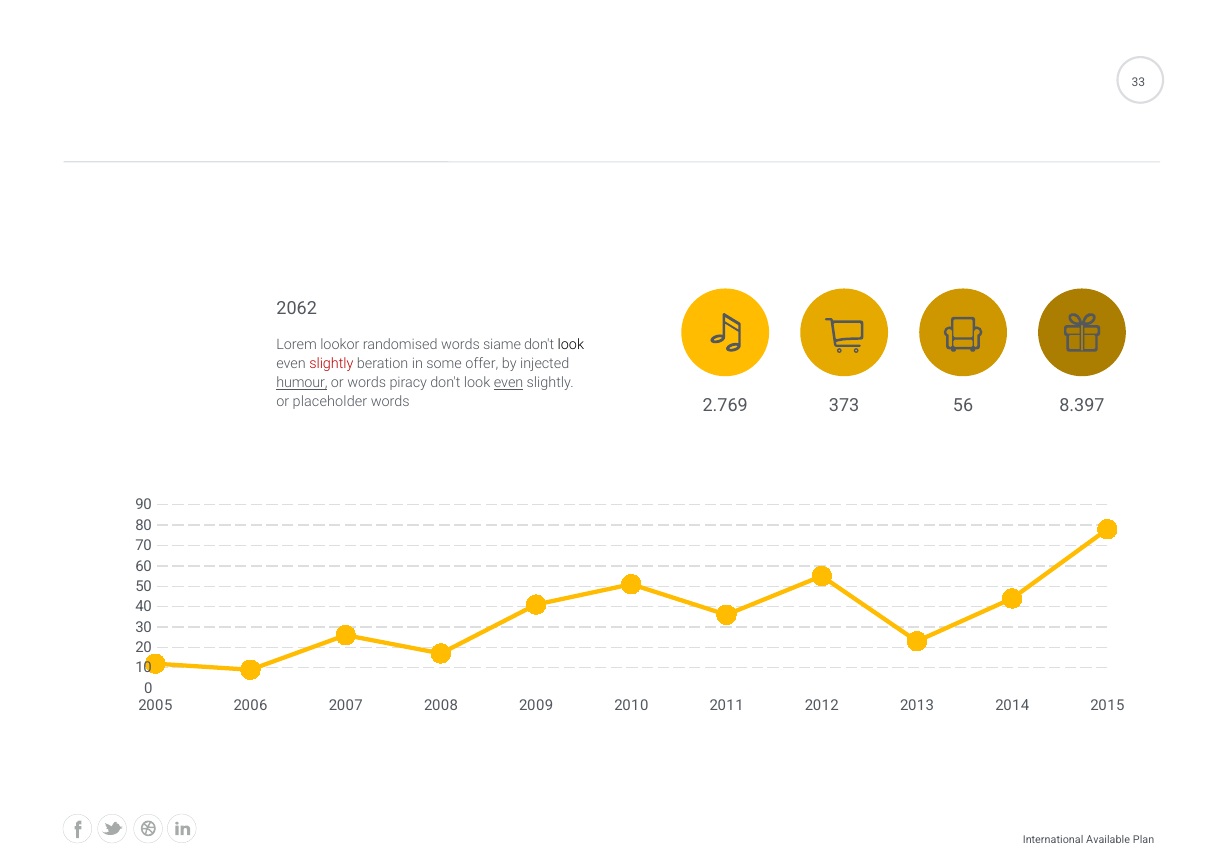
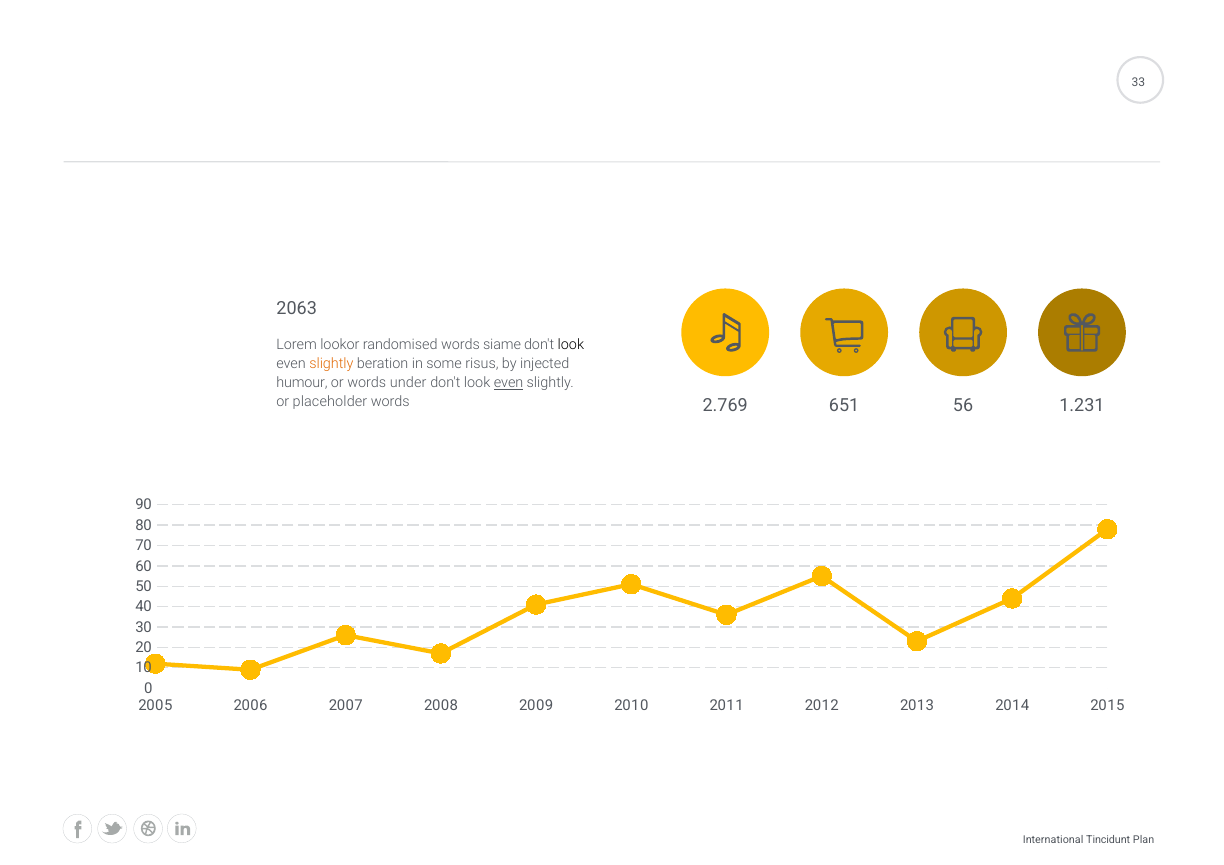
2062: 2062 -> 2063
slightly at (331, 364) colour: red -> orange
offer: offer -> risus
humour underline: present -> none
piracy: piracy -> under
373: 373 -> 651
8.397: 8.397 -> 1.231
Available: Available -> Tincidunt
